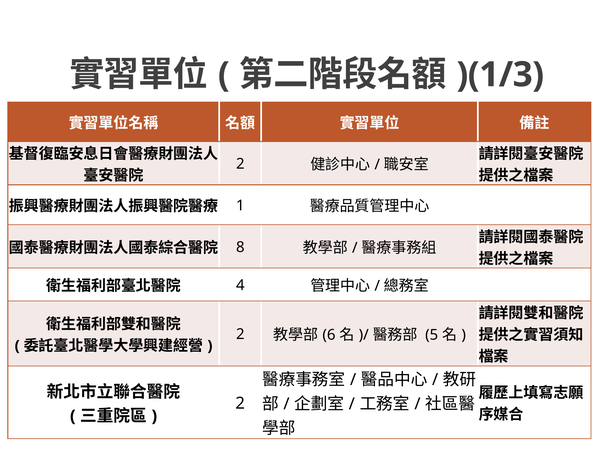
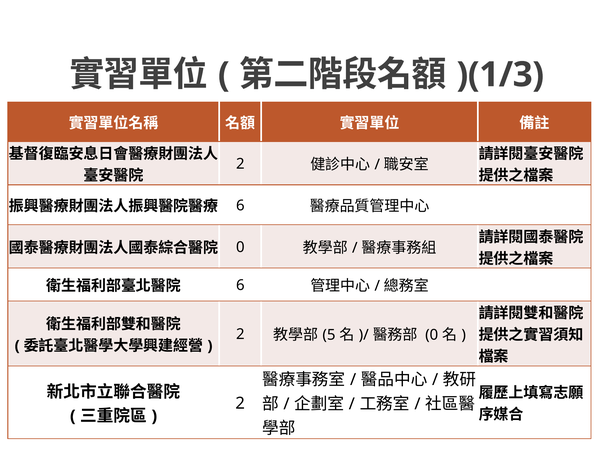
1 at (240, 205): 1 -> 6
8 at (240, 247): 8 -> 0
4 at (240, 285): 4 -> 6
6: 6 -> 5
5 at (432, 335): 5 -> 0
